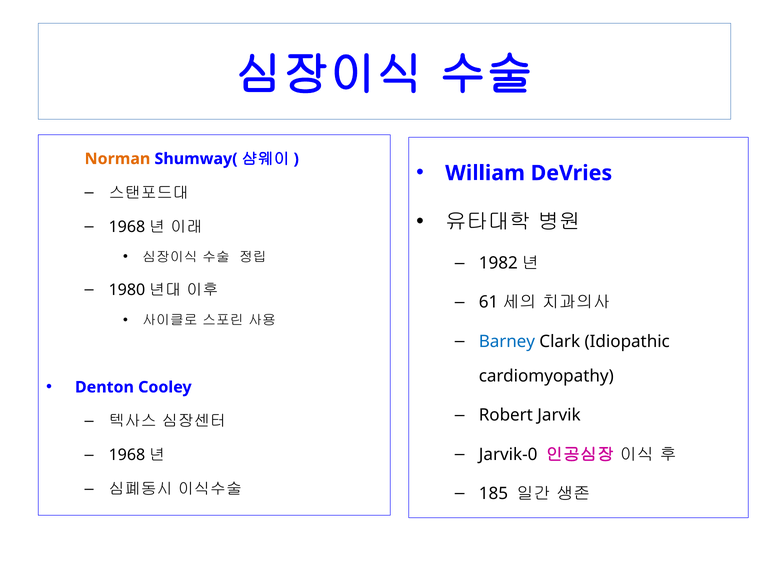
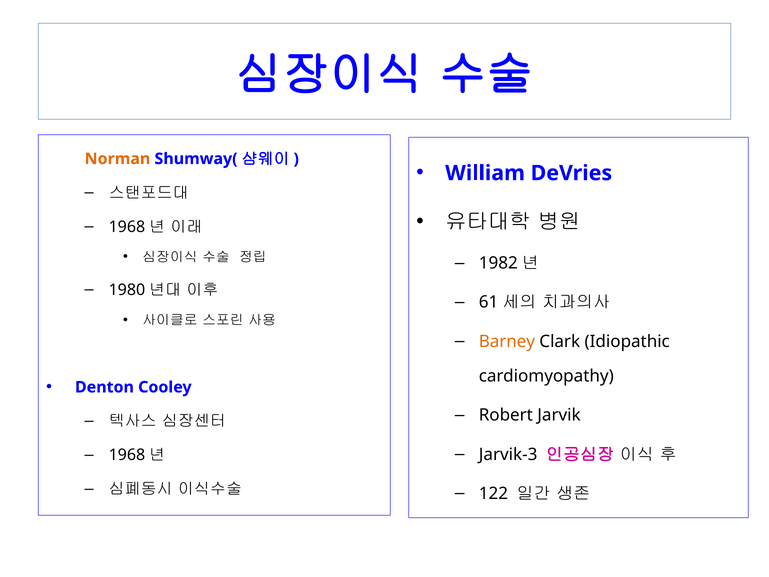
Barney colour: blue -> orange
Jarvik-0: Jarvik-0 -> Jarvik-3
185: 185 -> 122
